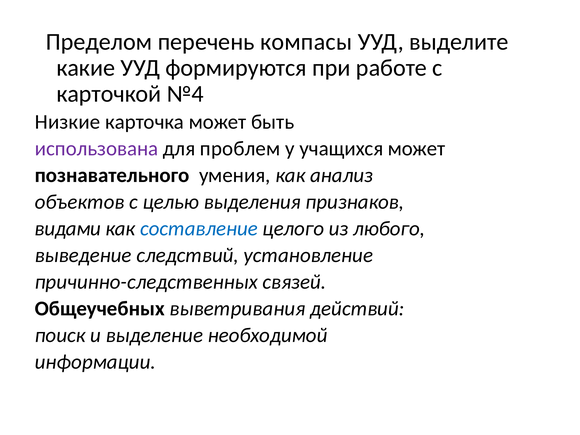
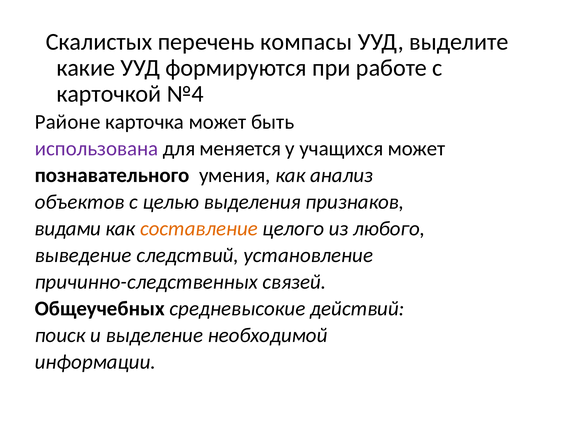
Пределом: Пределом -> Скалистых
Низкие: Низкие -> Районе
проблем: проблем -> меняется
составление colour: blue -> orange
выветривания: выветривания -> средневысокие
